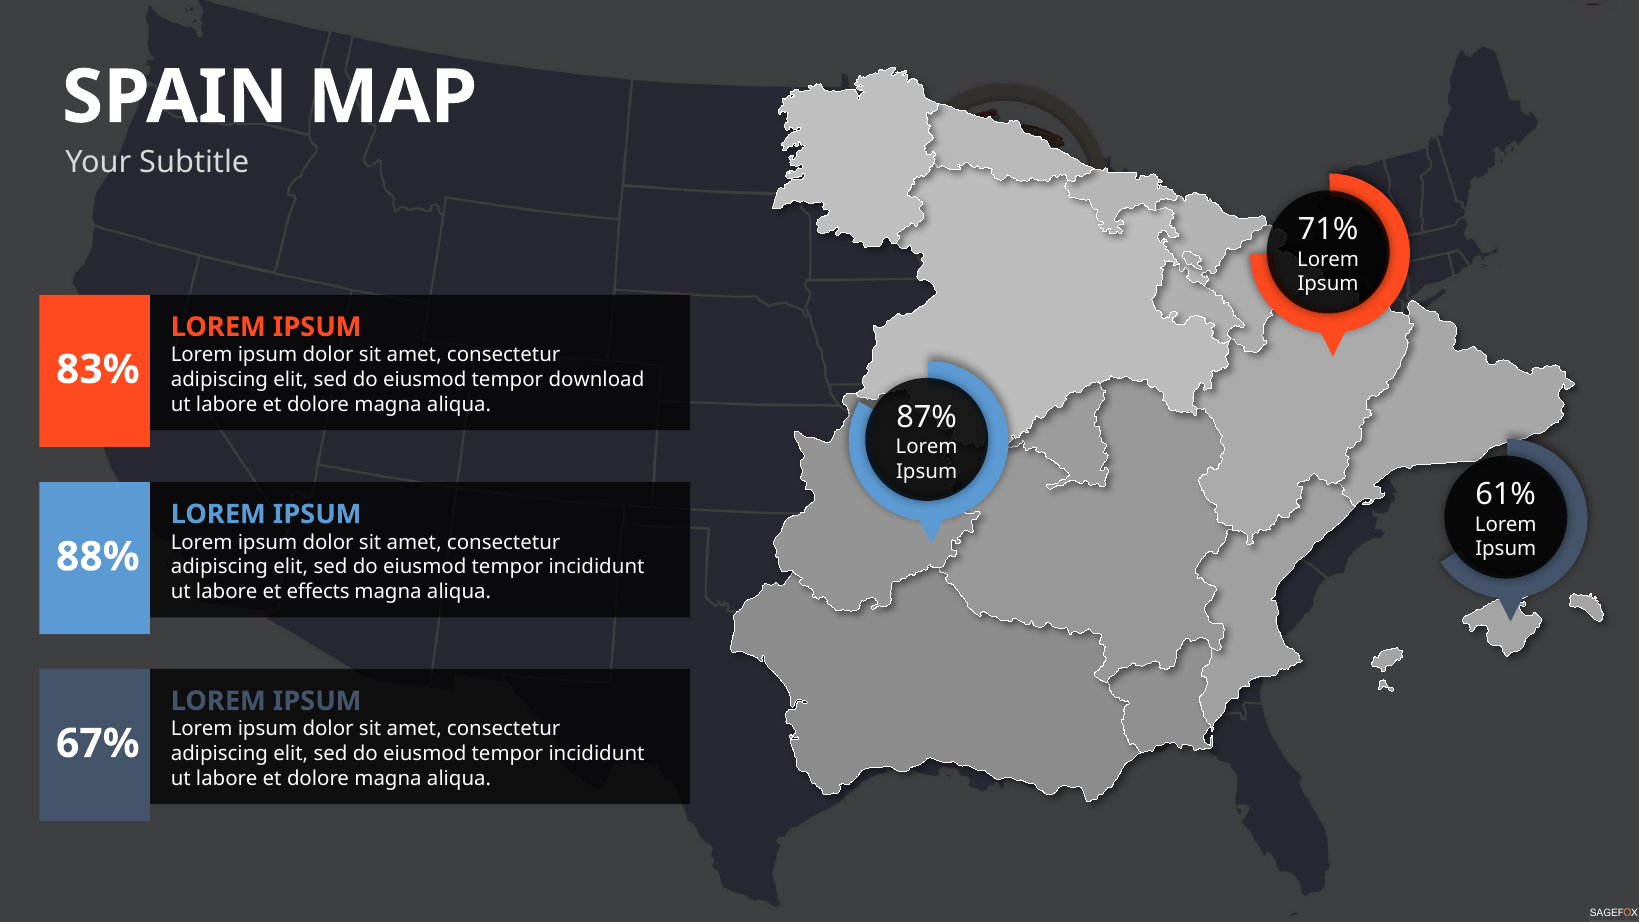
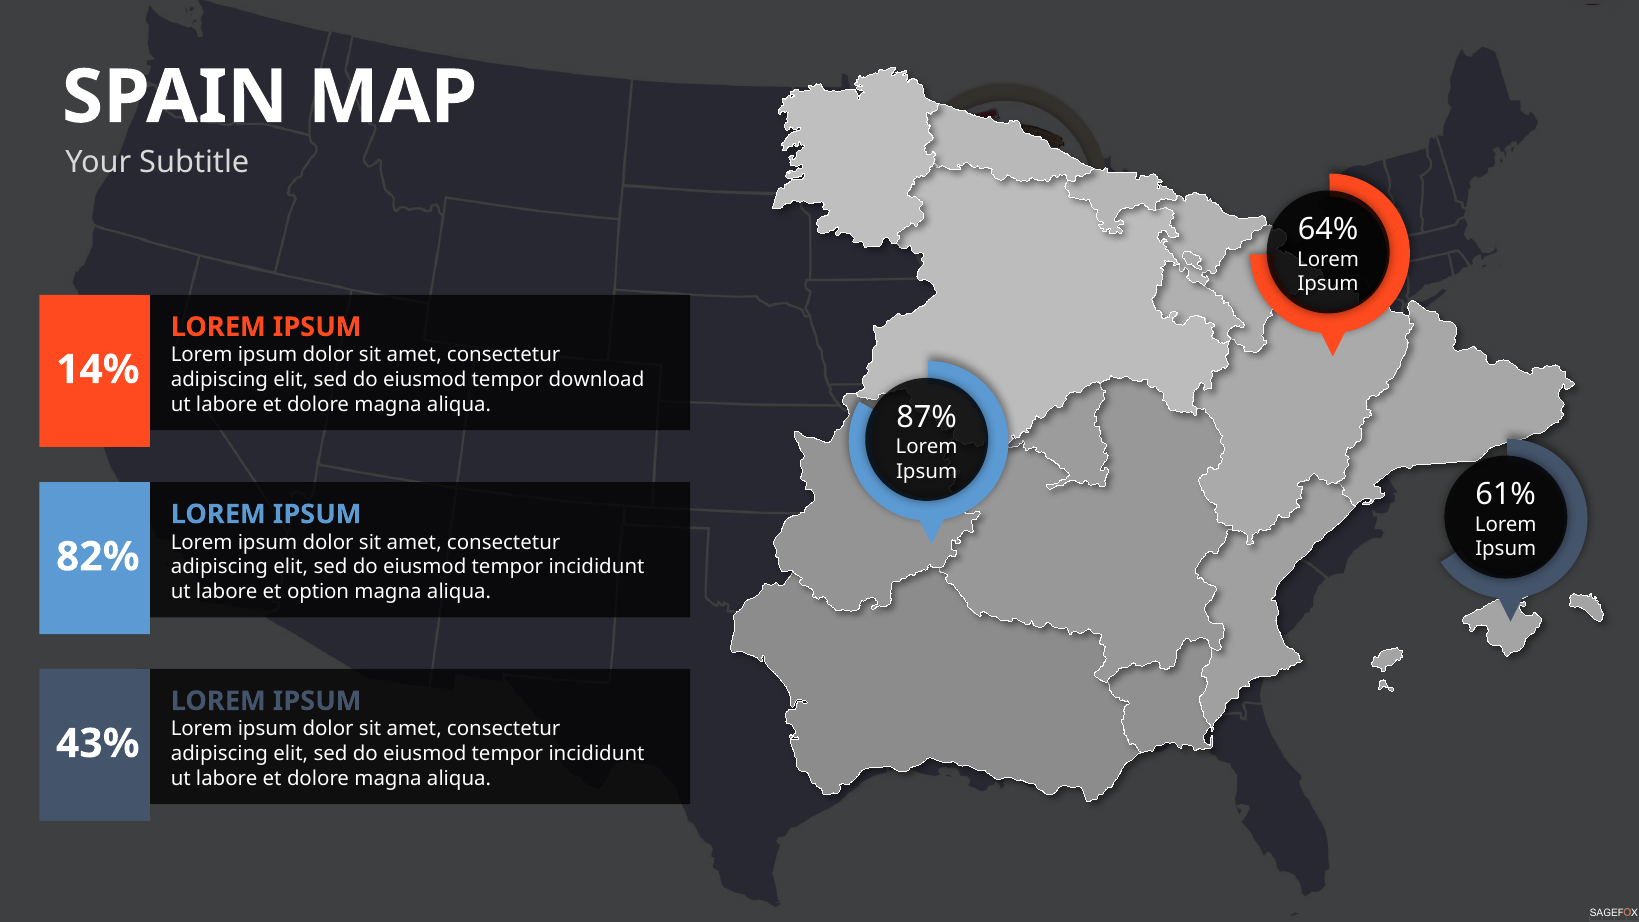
71%: 71% -> 64%
83%: 83% -> 14%
88%: 88% -> 82%
effects: effects -> option
67%: 67% -> 43%
